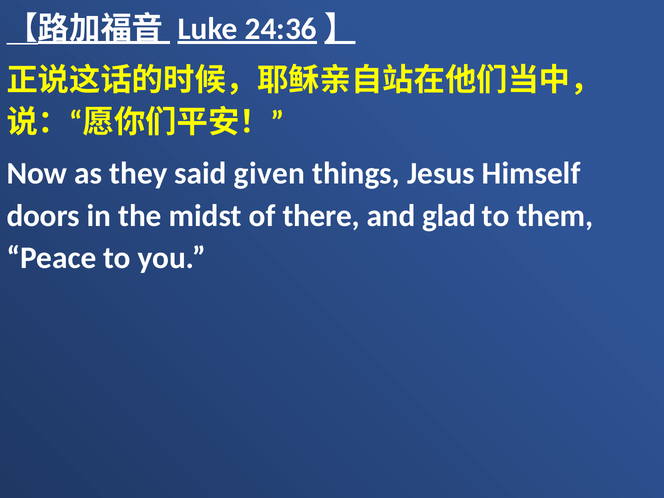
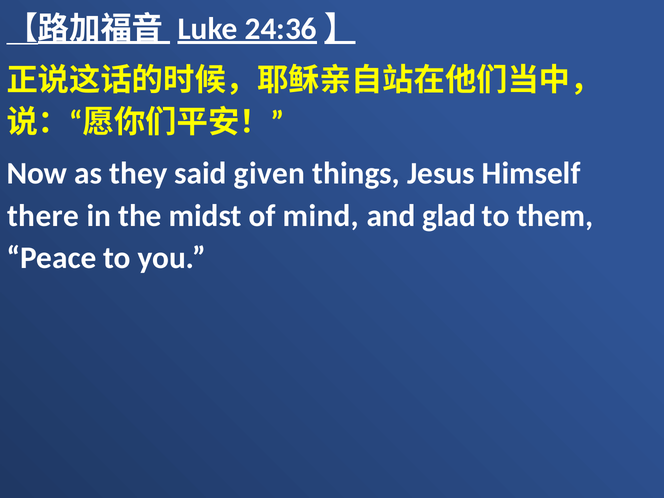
doors: doors -> there
there: there -> mind
